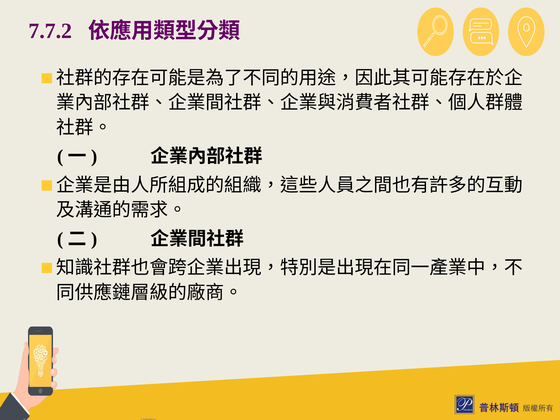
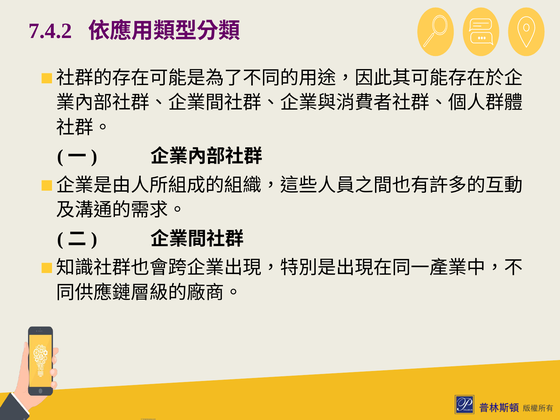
7.7.2: 7.7.2 -> 7.4.2
